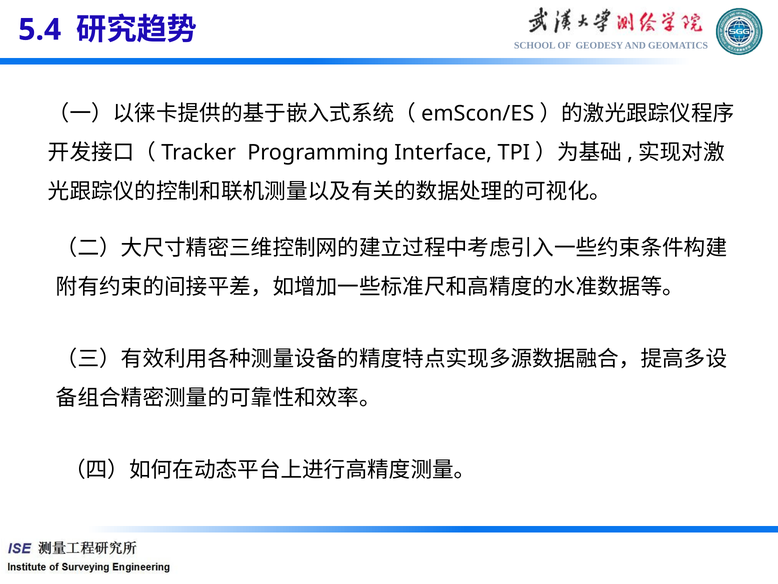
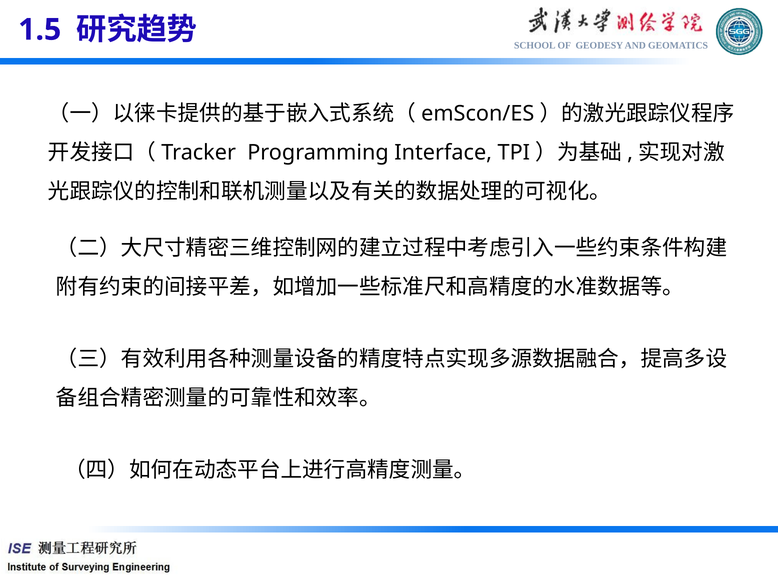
5.4: 5.4 -> 1.5
